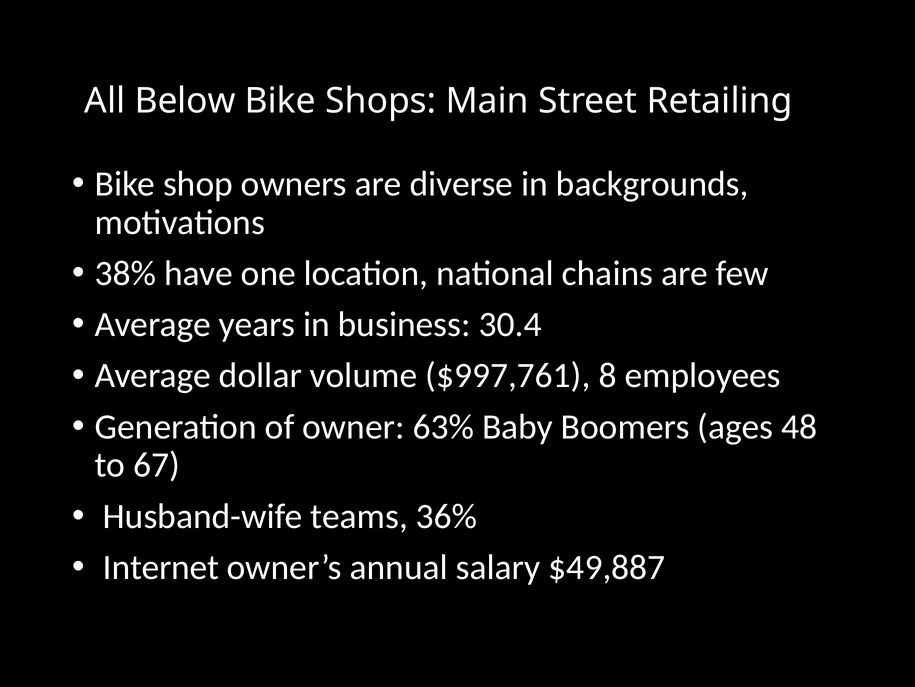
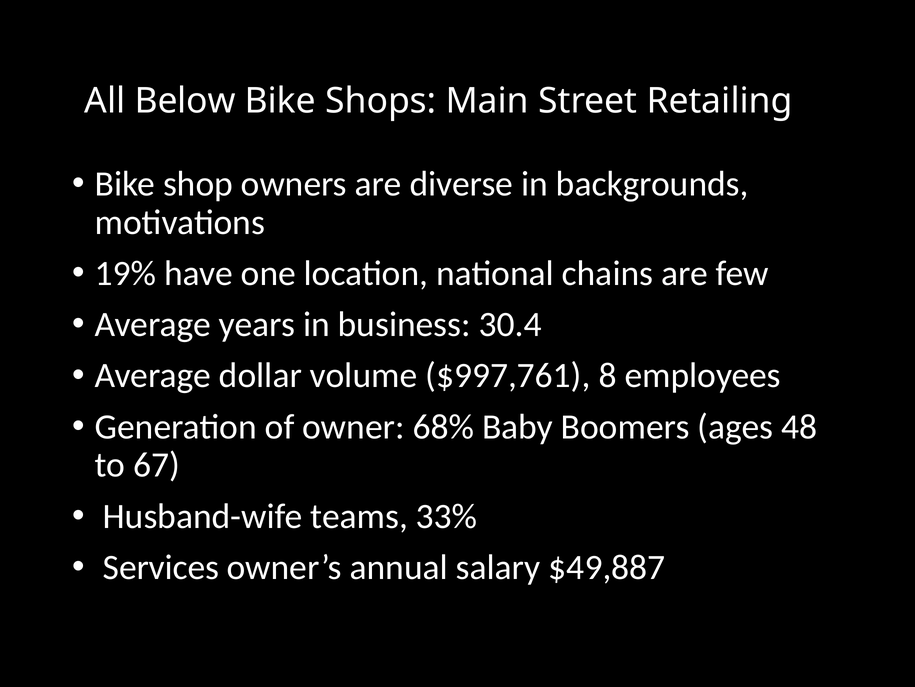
38%: 38% -> 19%
63%: 63% -> 68%
36%: 36% -> 33%
Internet: Internet -> Services
